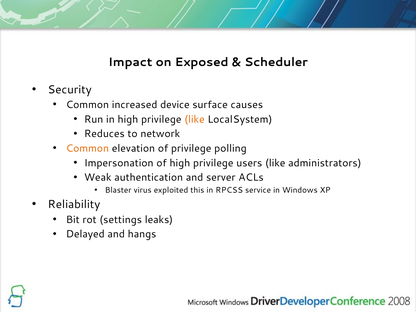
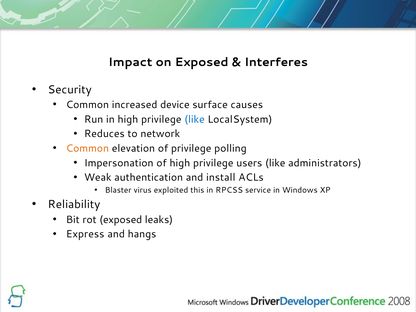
Scheduler: Scheduler -> Interferes
like at (195, 119) colour: orange -> blue
server: server -> install
rot settings: settings -> exposed
Delayed: Delayed -> Express
